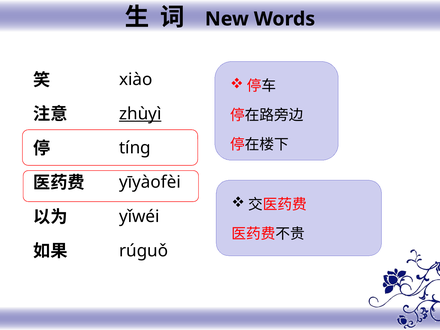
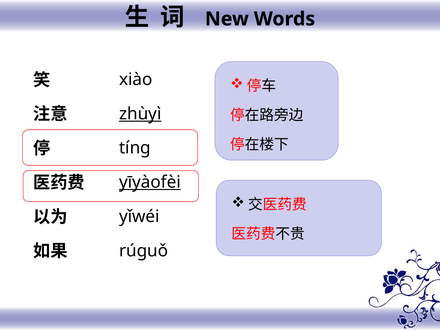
yīyàofèi underline: none -> present
